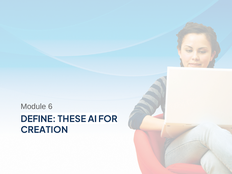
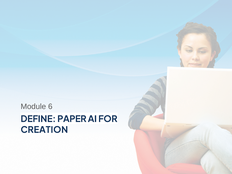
THESE: THESE -> PAPER
